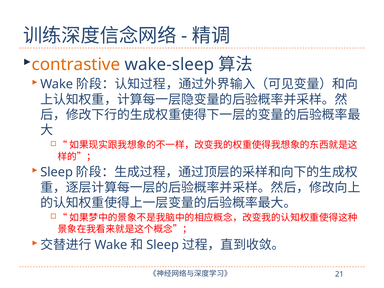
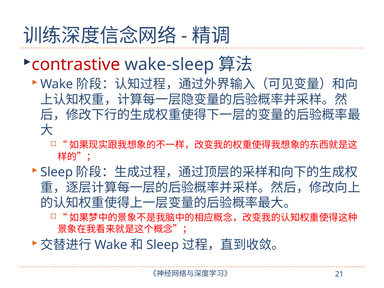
contrastive colour: orange -> red
